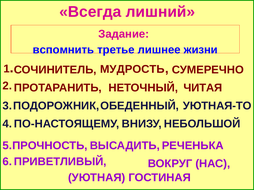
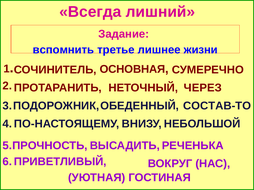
МУДРОСТЬ: МУДРОСТЬ -> ОСНОВНАЯ
ЧИТАЯ: ЧИТАЯ -> ЧЕРЕЗ
УЮТНАЯ-ТО: УЮТНАЯ-ТО -> СОСТАВ-ТО
